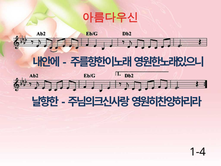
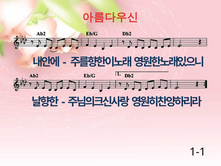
1-4: 1-4 -> 1-1
